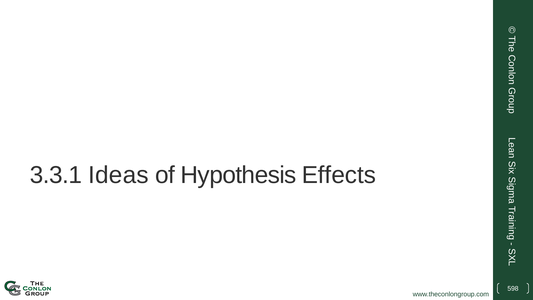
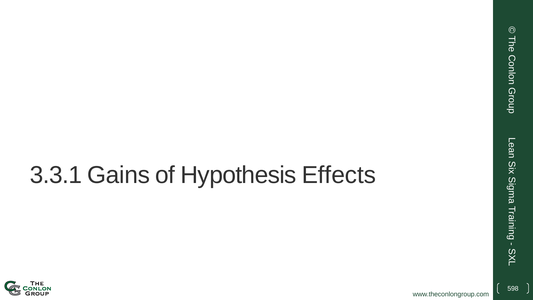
Ideas: Ideas -> Gains
